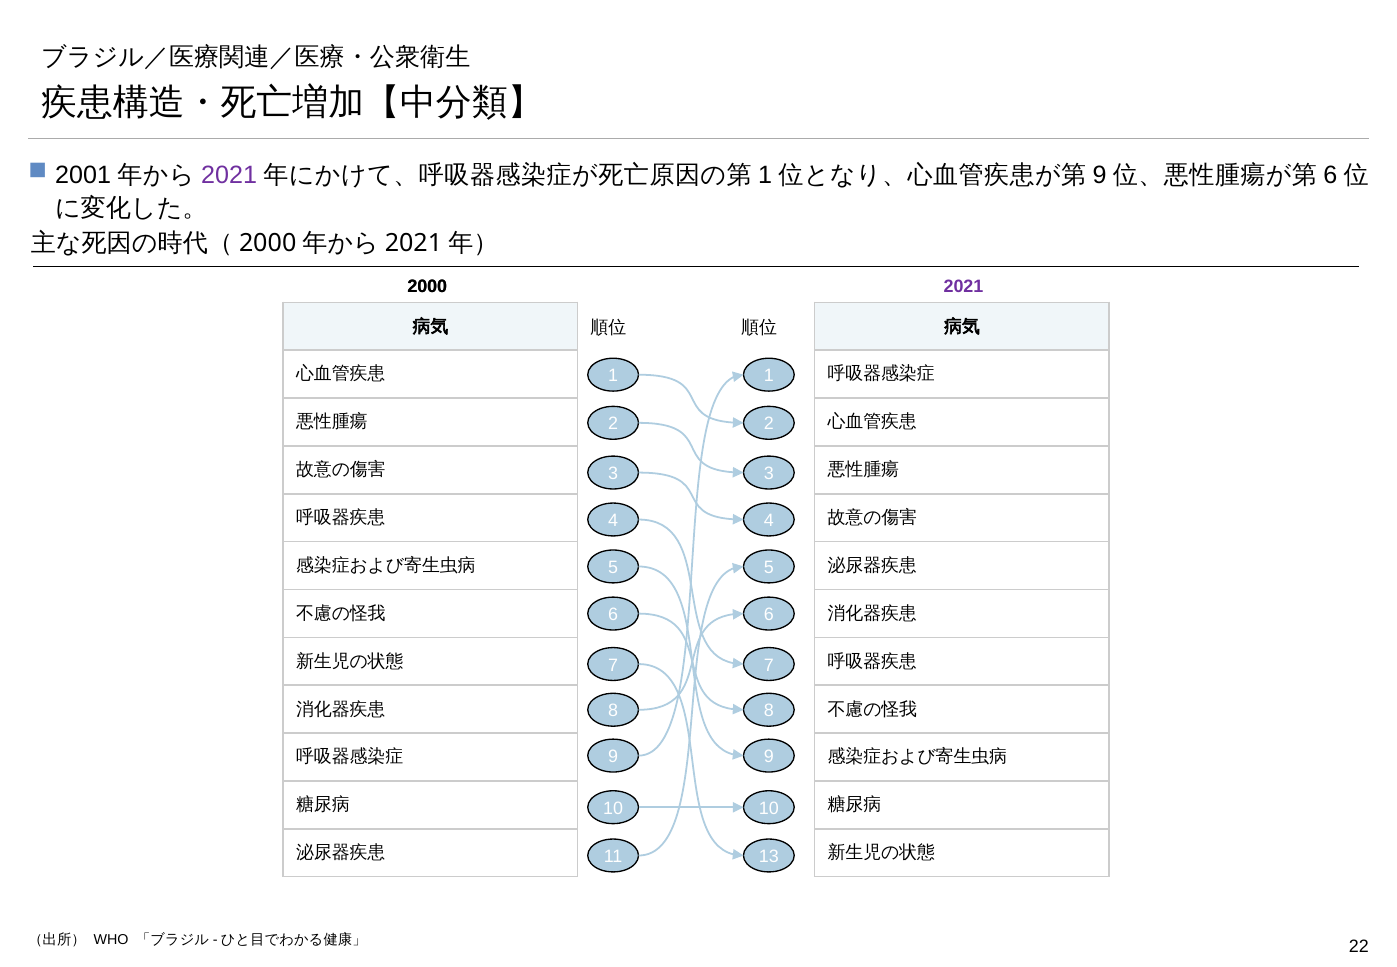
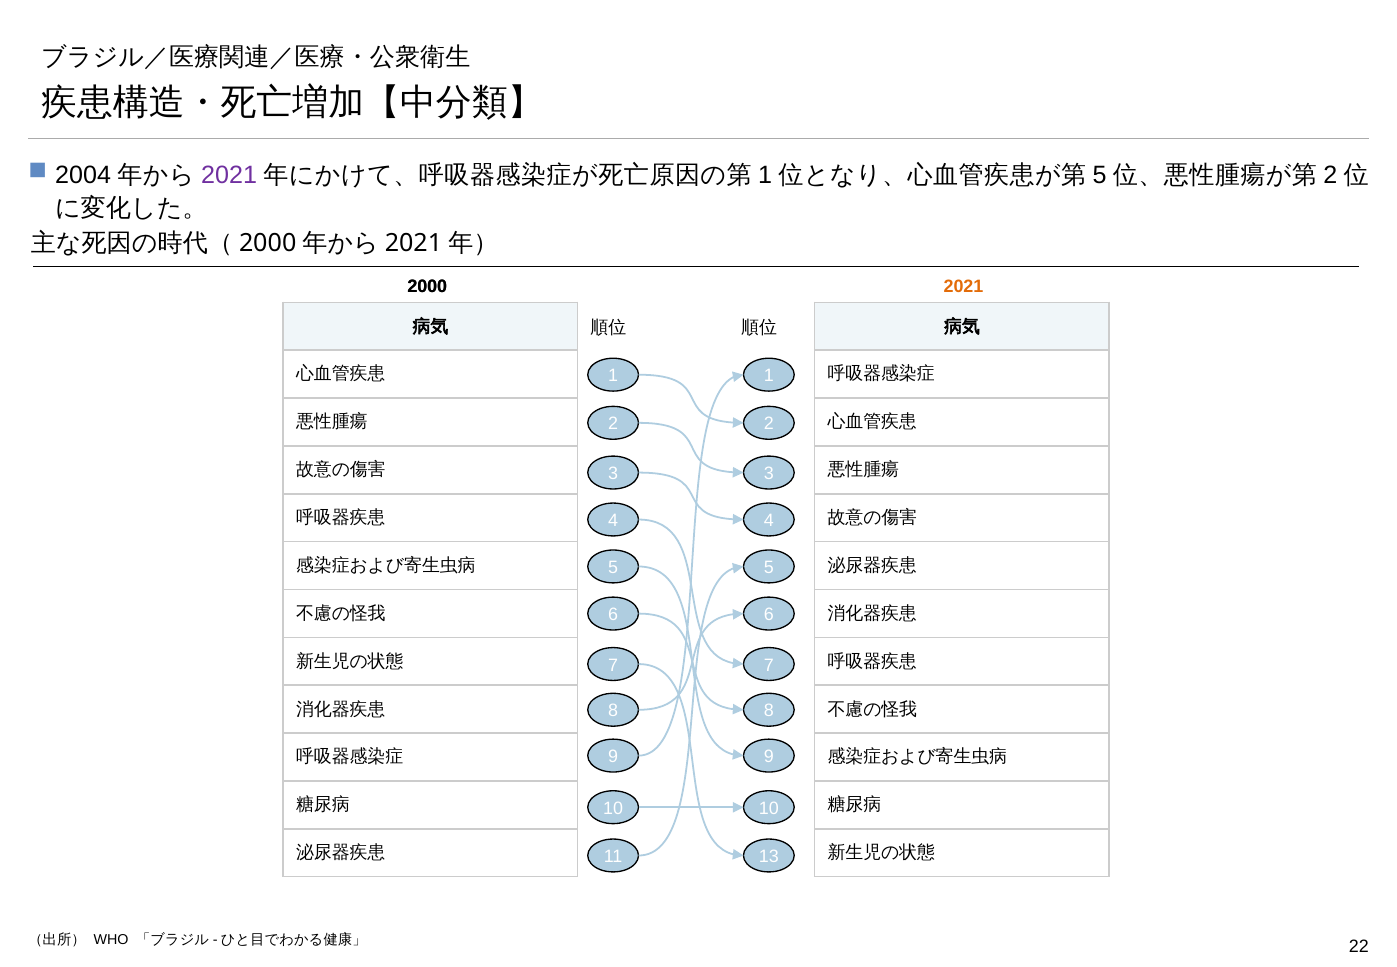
2001: 2001 -> 2004
9 at (1100, 175): 9 -> 5
6 at (1330, 175): 6 -> 2
2021 at (963, 287) colour: purple -> orange
